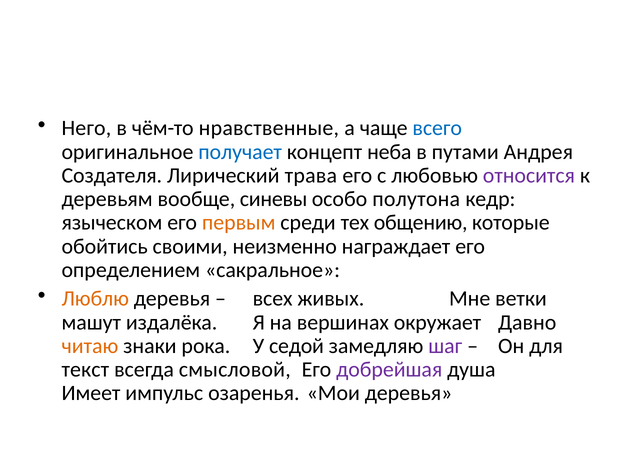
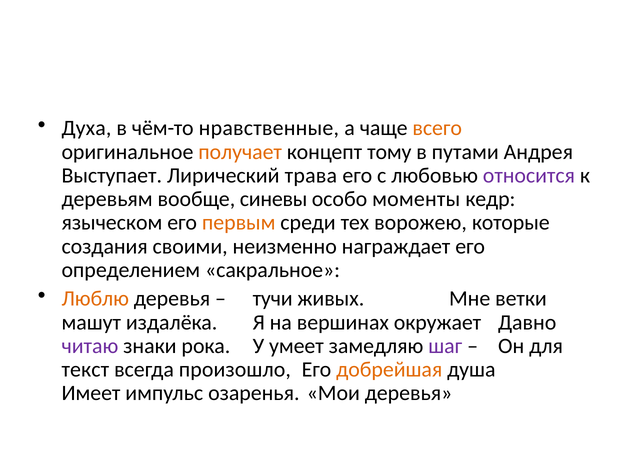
Него: Него -> Духа
всего colour: blue -> orange
получает colour: blue -> orange
неба: неба -> тому
Создателя: Создателя -> Выступает
полутона: полутона -> моменты
общению: общению -> ворожею
обойтись: обойтись -> создания
всех: всех -> тучи
читаю colour: orange -> purple
седой: седой -> умеет
смысловой: смысловой -> произошло
добрейшая colour: purple -> orange
